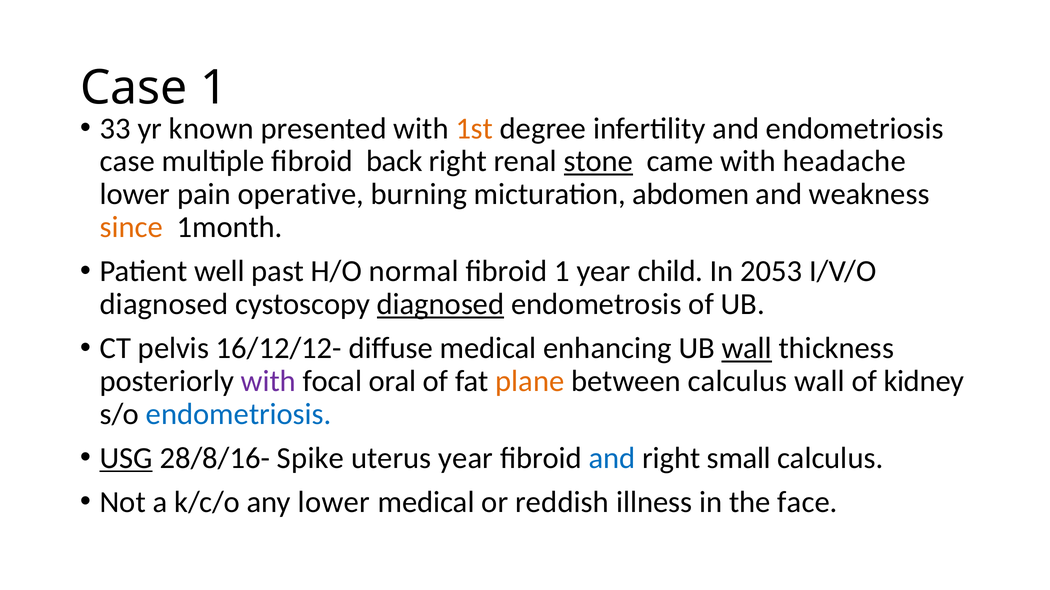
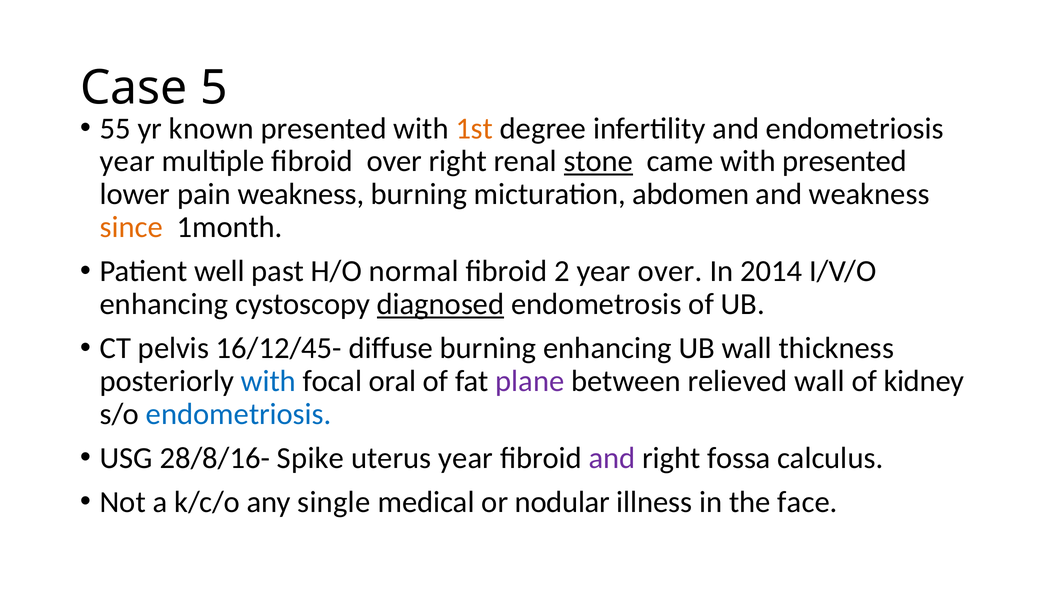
Case 1: 1 -> 5
33: 33 -> 55
case at (127, 162): case -> year
fibroid back: back -> over
with headache: headache -> presented
pain operative: operative -> weakness
fibroid 1: 1 -> 2
year child: child -> over
2053: 2053 -> 2014
diagnosed at (164, 305): diagnosed -> enhancing
16/12/12-: 16/12/12- -> 16/12/45-
diffuse medical: medical -> burning
wall at (747, 349) underline: present -> none
with at (268, 382) colour: purple -> blue
plane colour: orange -> purple
between calculus: calculus -> relieved
USG underline: present -> none
and at (612, 459) colour: blue -> purple
small: small -> fossa
any lower: lower -> single
reddish: reddish -> nodular
